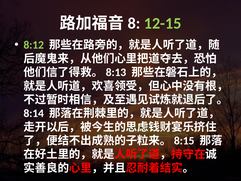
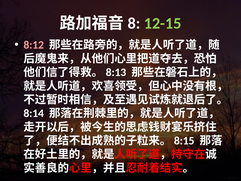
8:12 colour: light green -> pink
